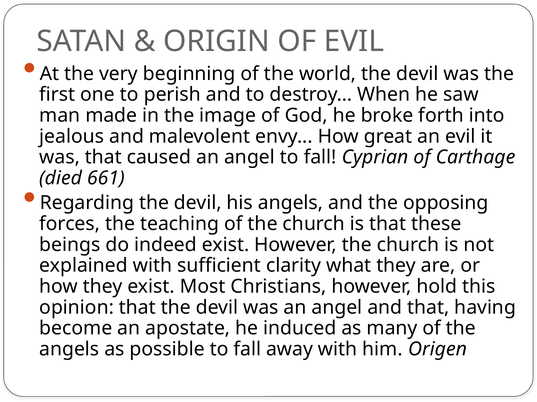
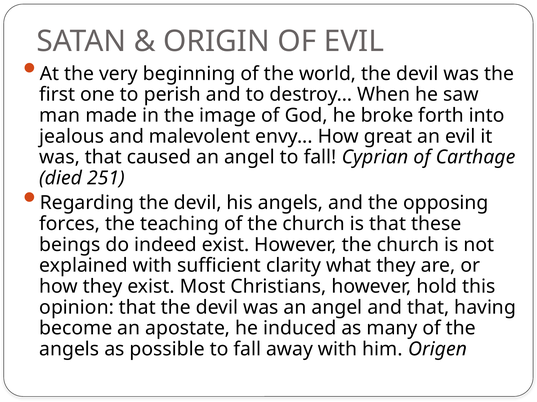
661: 661 -> 251
